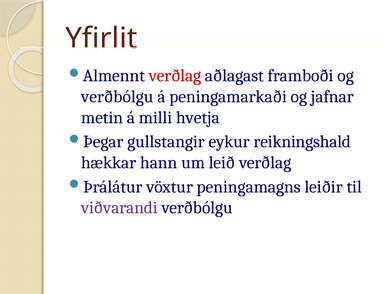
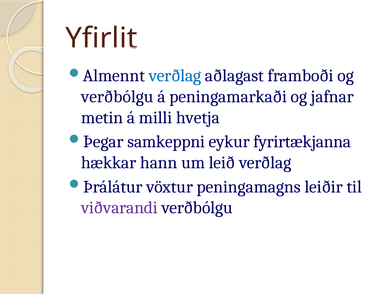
verðlag at (175, 76) colour: red -> blue
gullstangir: gullstangir -> samkeppni
reikningshald: reikningshald -> fyrirtækjanna
